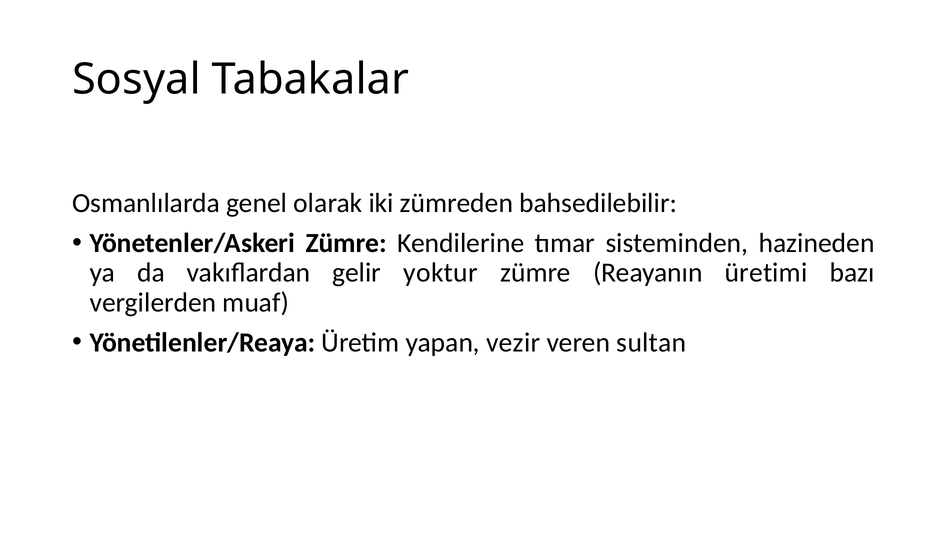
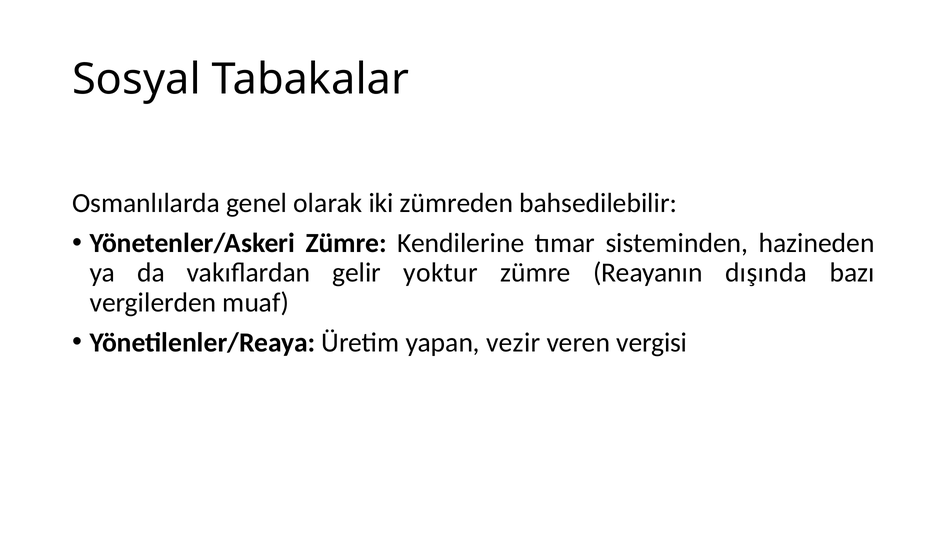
üretimi: üretimi -> dışında
sultan: sultan -> vergisi
